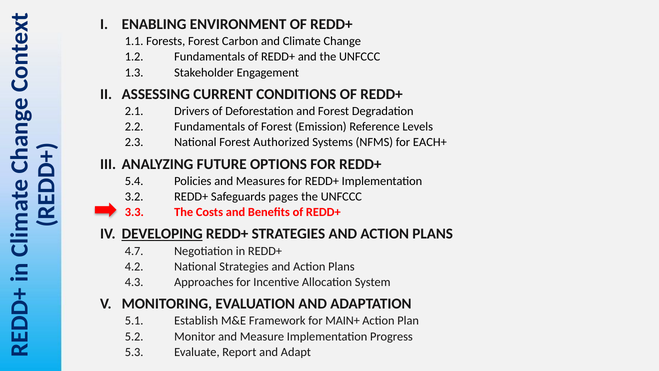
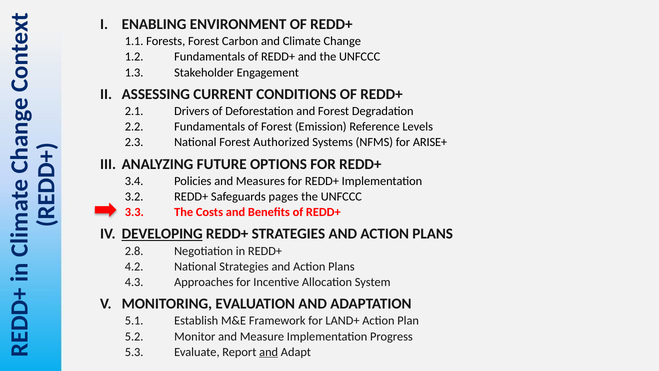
EACH+: EACH+ -> ARISE+
5.4: 5.4 -> 3.4
4.7: 4.7 -> 2.8
MAIN+: MAIN+ -> LAND+
and at (269, 352) underline: none -> present
